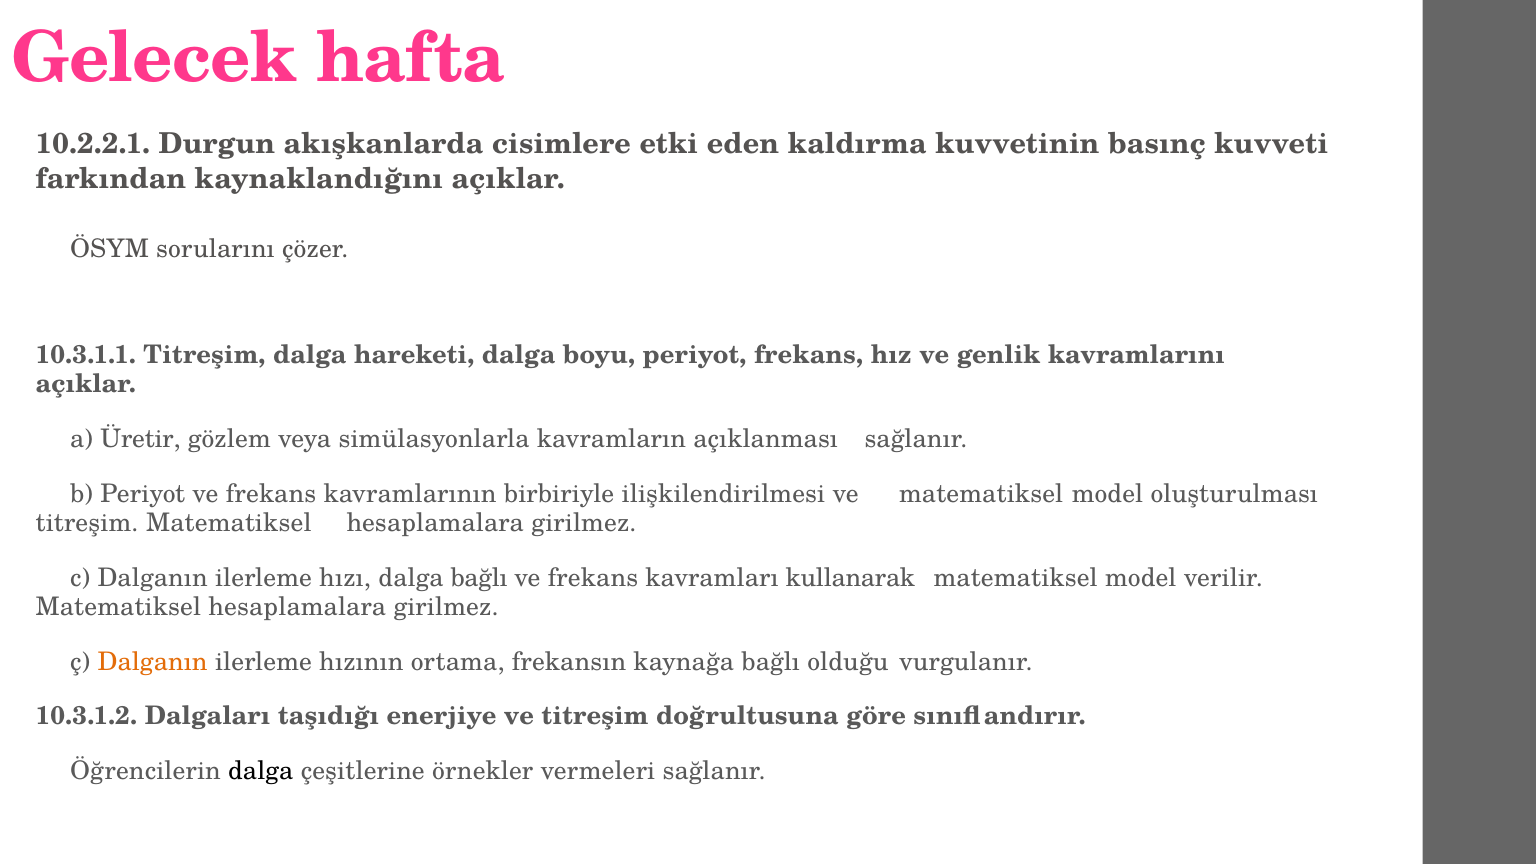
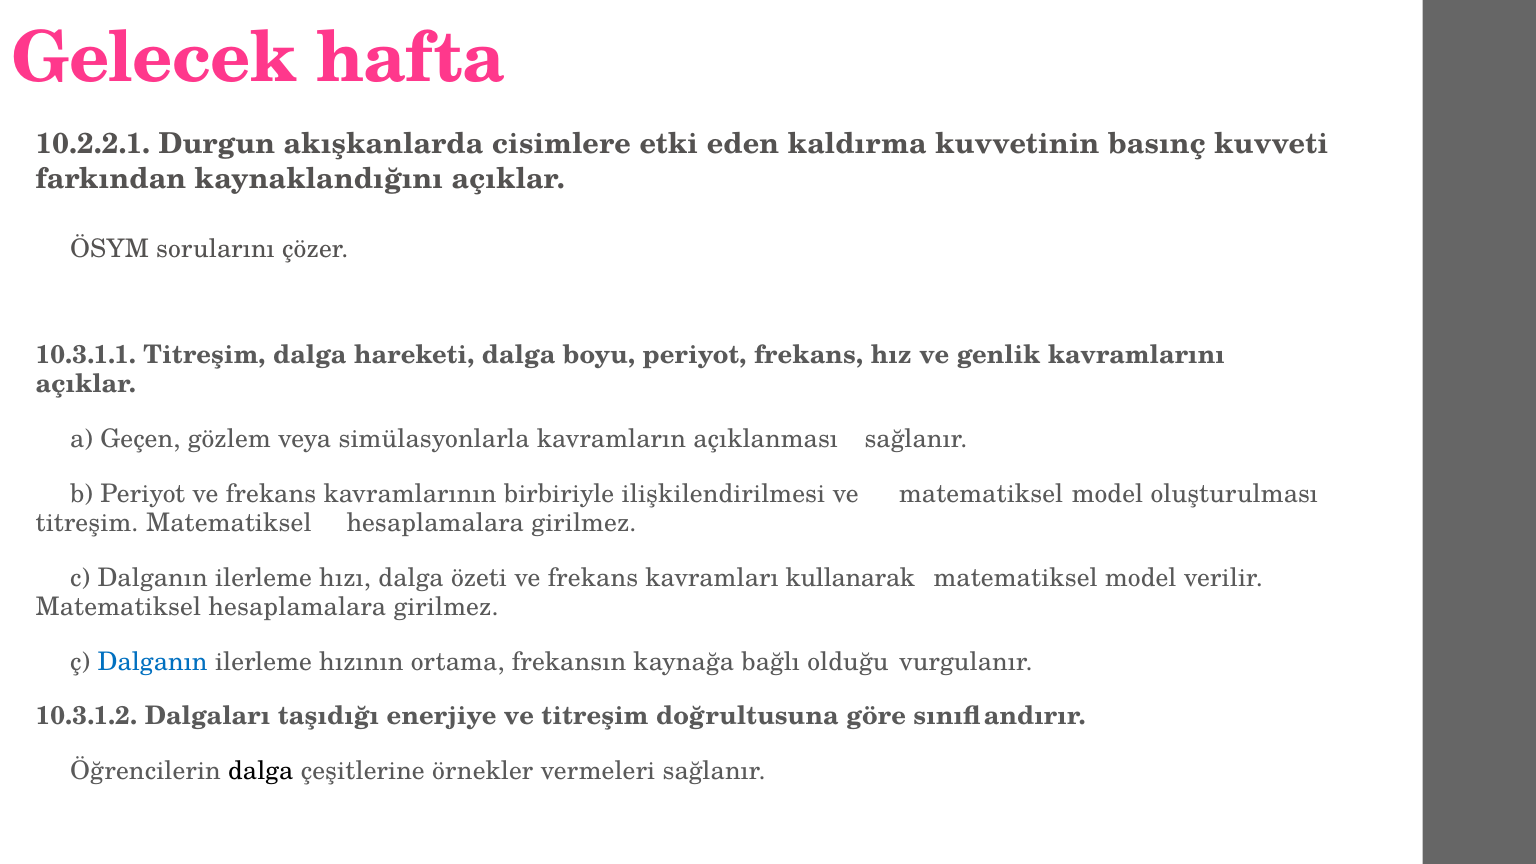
Üretir: Üretir -> Geçen
dalga bağlı: bağlı -> özeti
Dalganın at (153, 662) colour: orange -> blue
